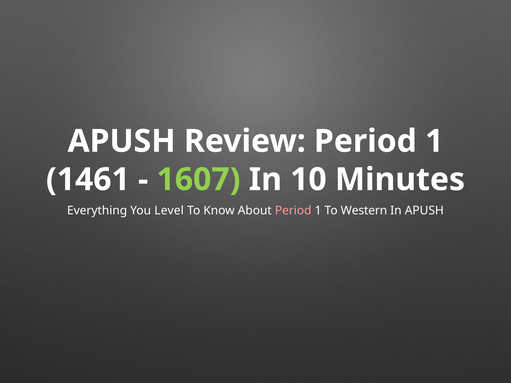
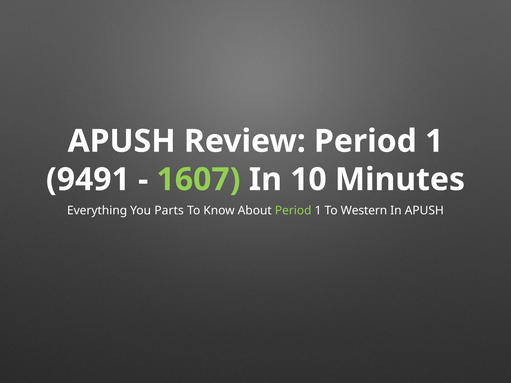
1461: 1461 -> 9491
Level: Level -> Parts
Period at (293, 211) colour: pink -> light green
